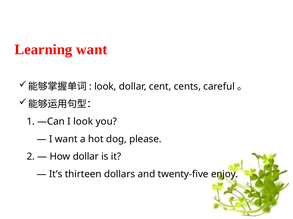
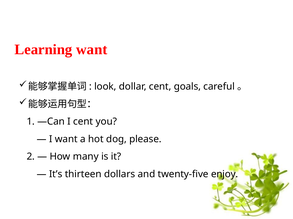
cents: cents -> goals
I look: look -> cent
How dollar: dollar -> many
